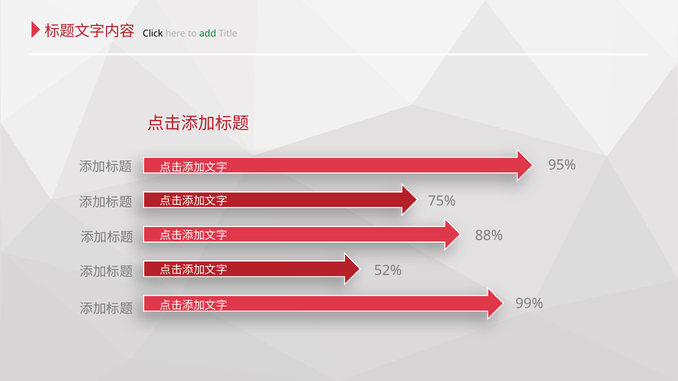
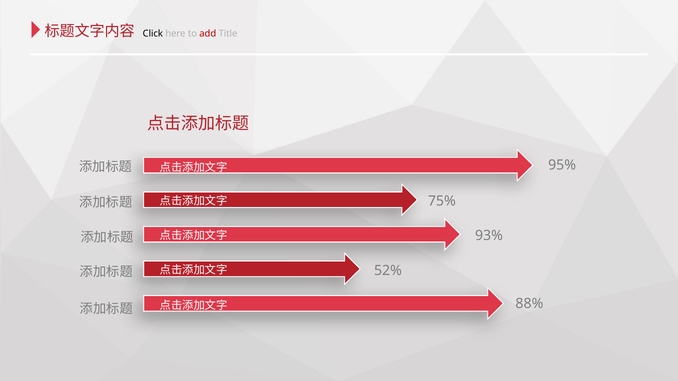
add colour: green -> red
88%: 88% -> 93%
99%: 99% -> 88%
